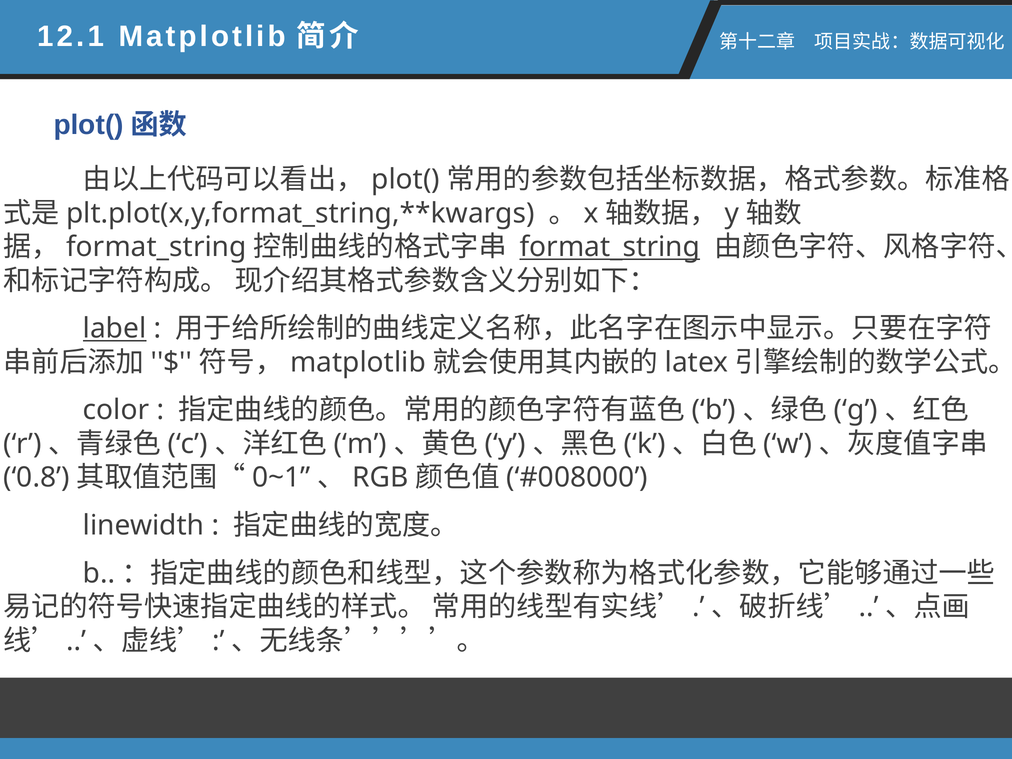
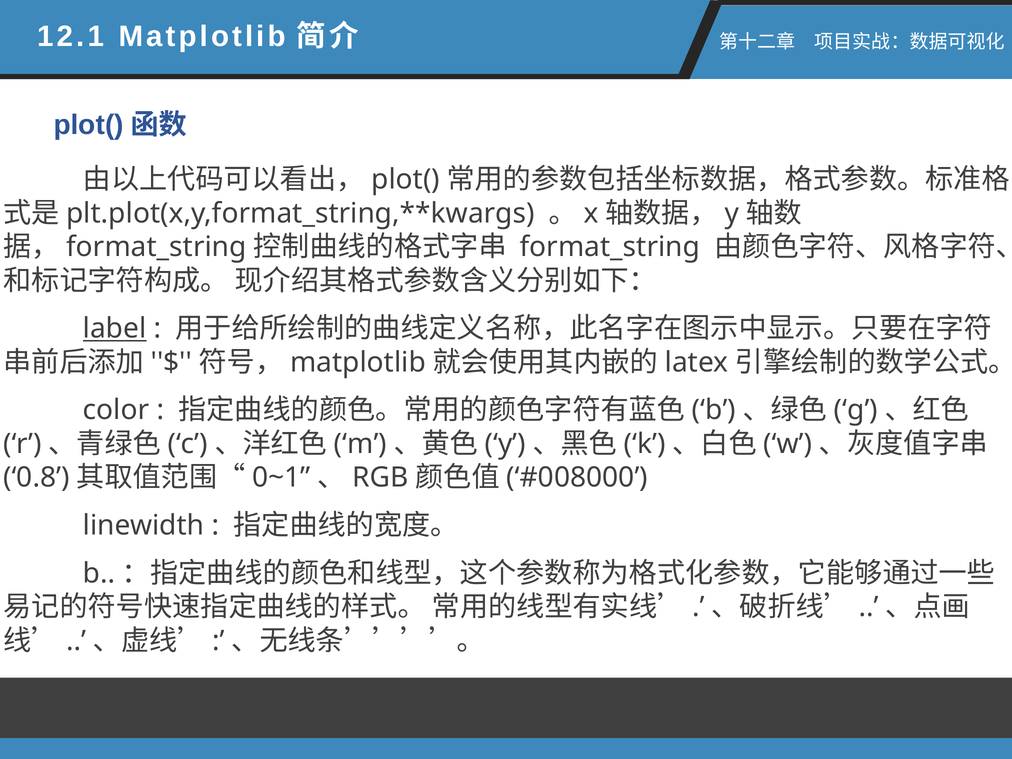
format_string at (610, 247) underline: present -> none
